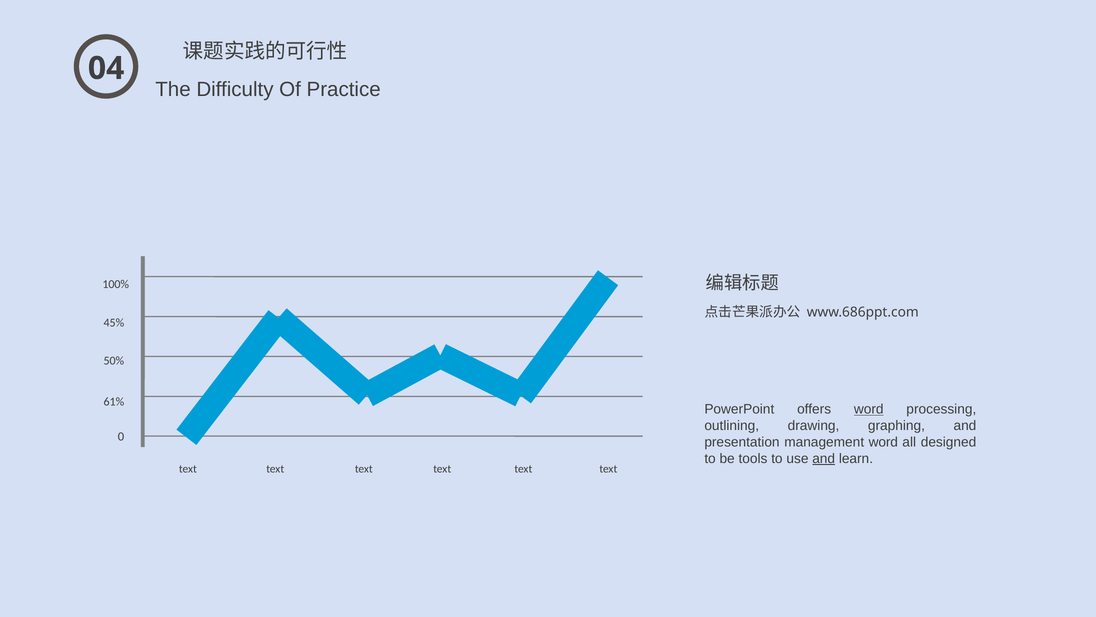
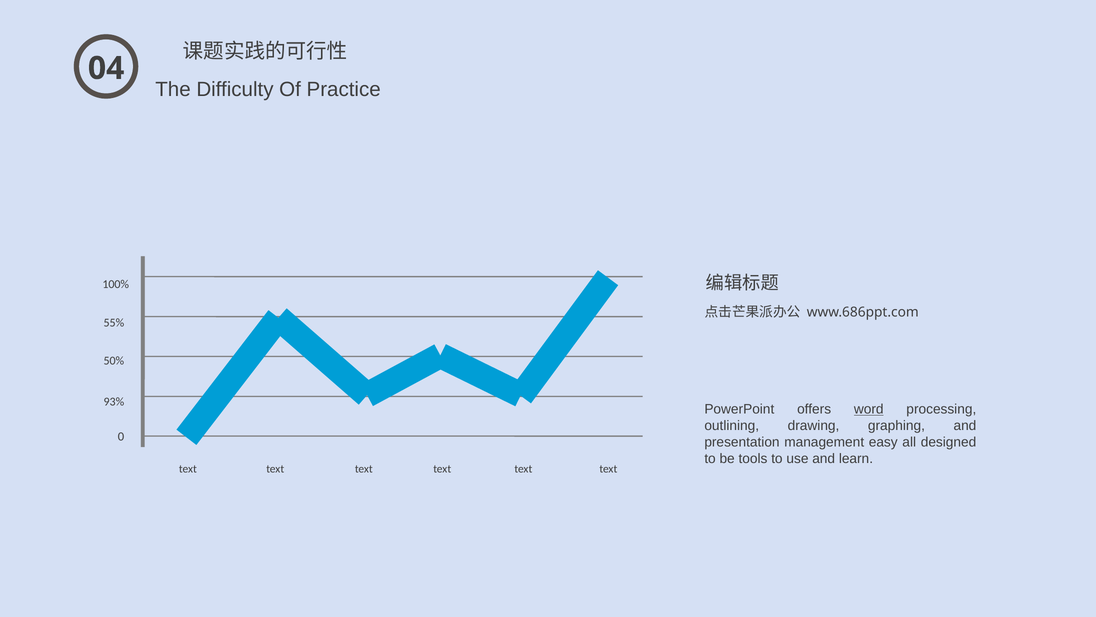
45%: 45% -> 55%
61%: 61% -> 93%
management word: word -> easy
and at (824, 458) underline: present -> none
